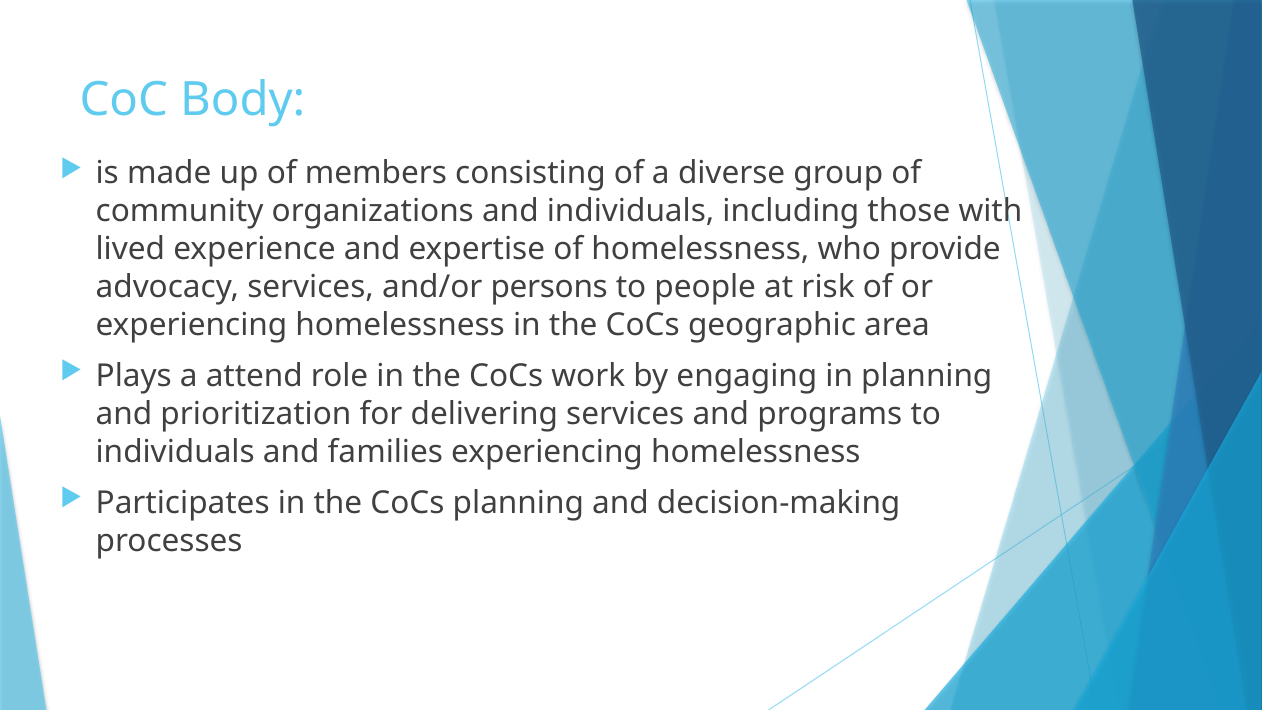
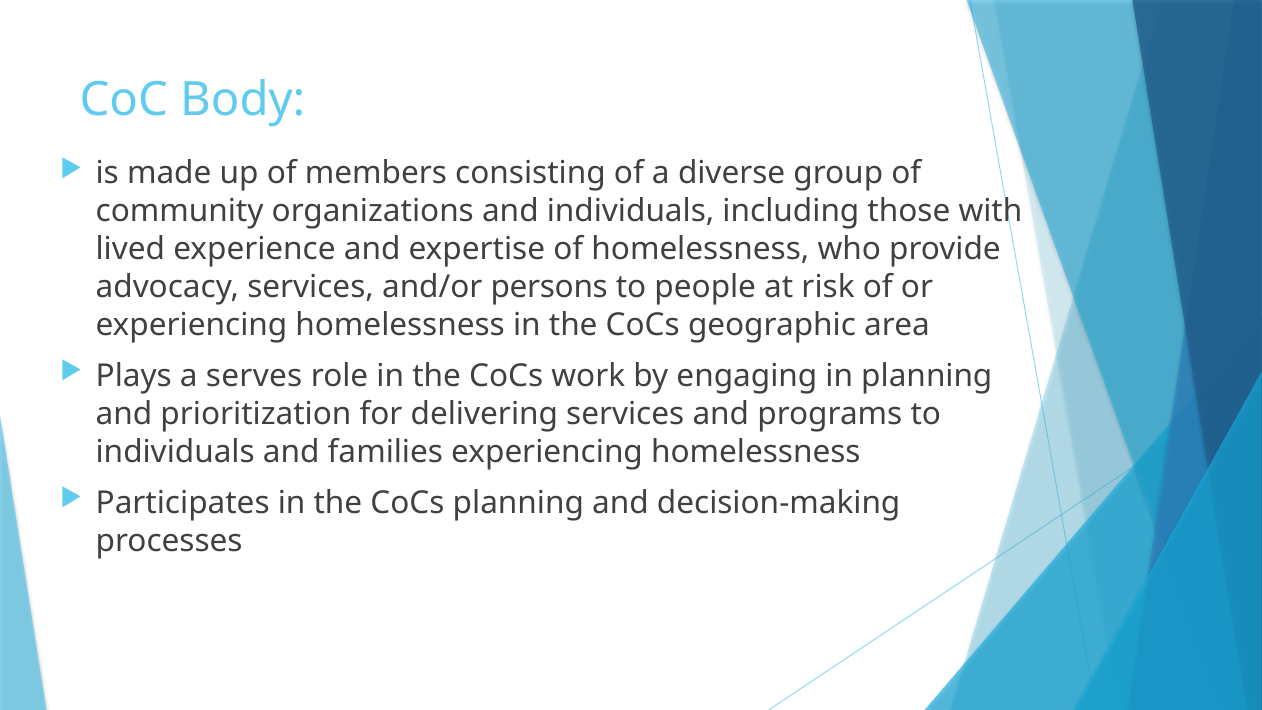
attend: attend -> serves
